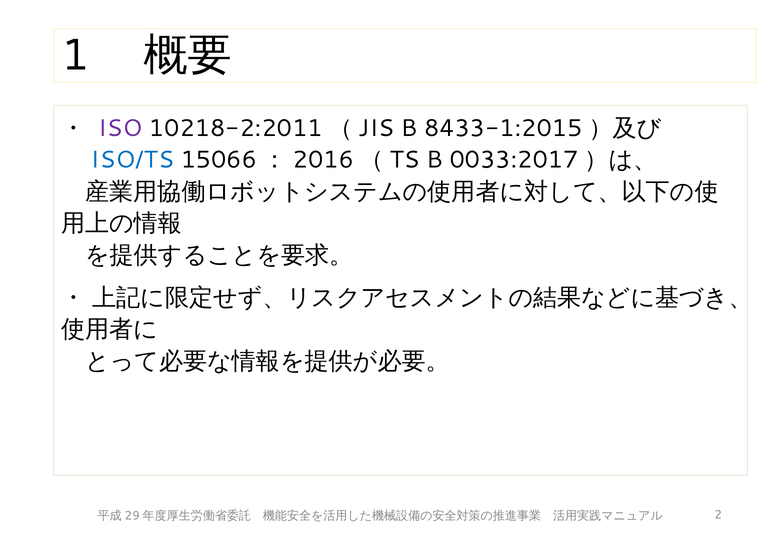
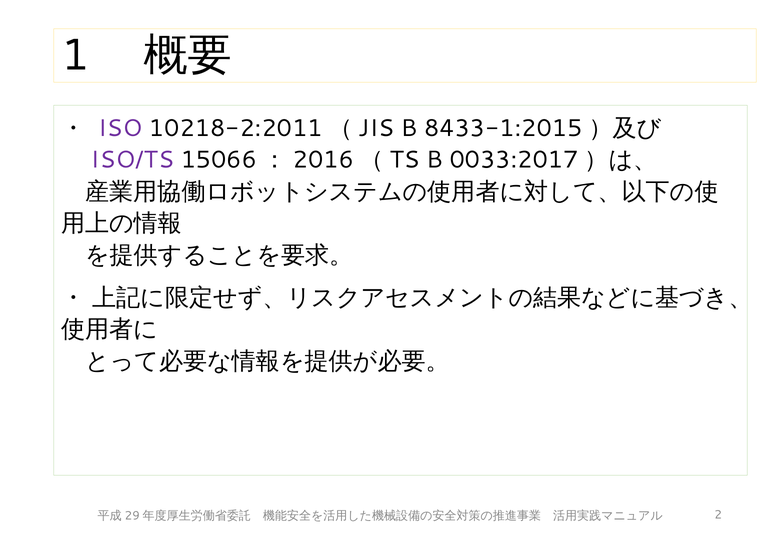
ISO/TS colour: blue -> purple
